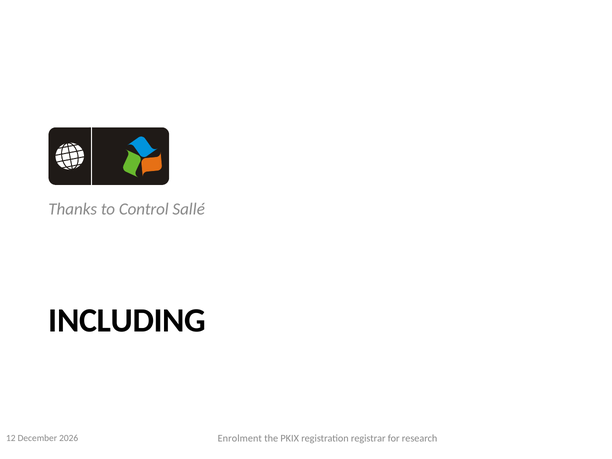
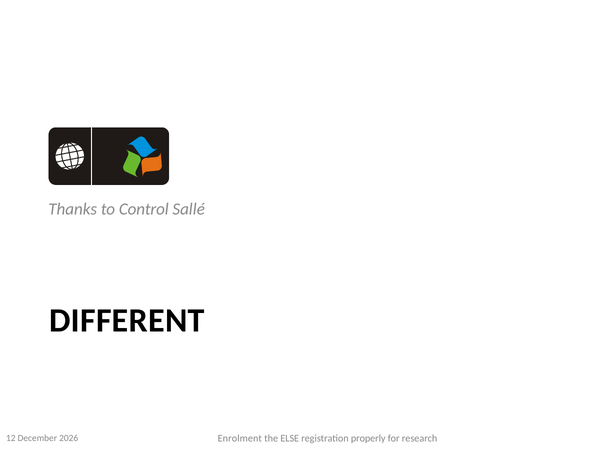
INCLUDING: INCLUDING -> DIFFERENT
PKIX: PKIX -> ELSE
registrar: registrar -> properly
